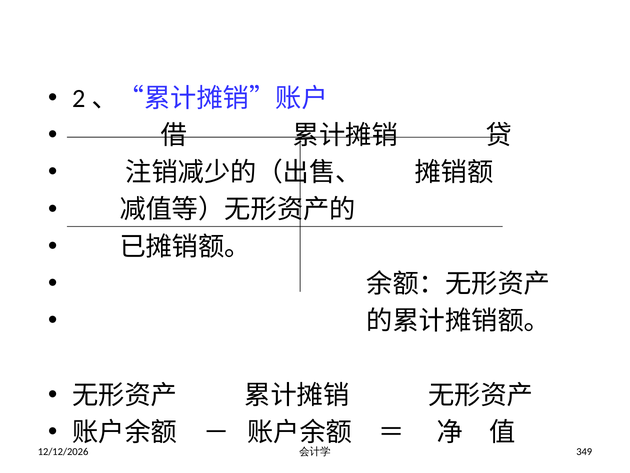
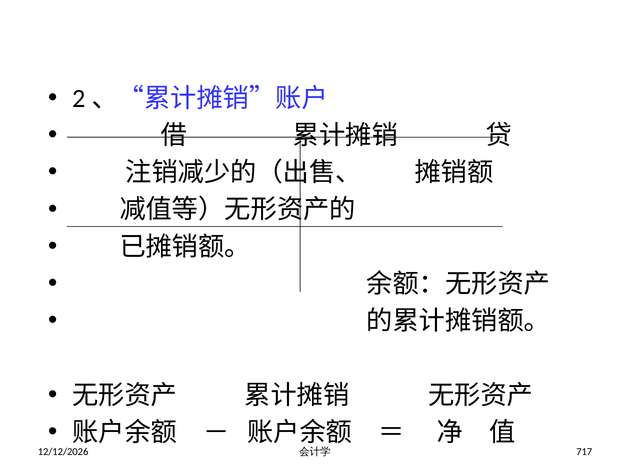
349: 349 -> 717
